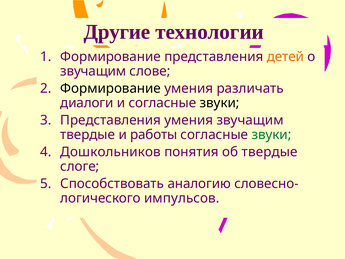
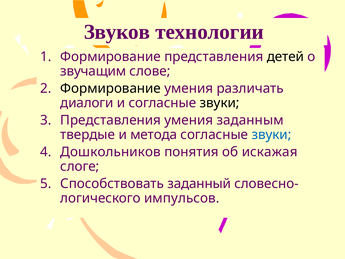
Другие: Другие -> Звуков
детей colour: orange -> black
умения звучащим: звучащим -> заданным
работы: работы -> метода
звуки at (271, 135) colour: green -> blue
об твердые: твердые -> искажая
аналогию: аналогию -> заданный
